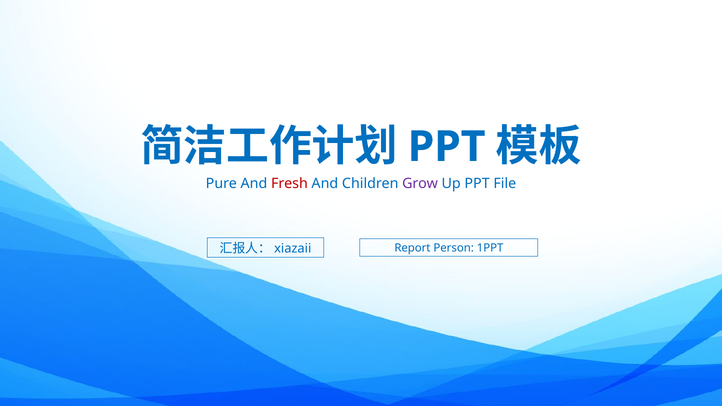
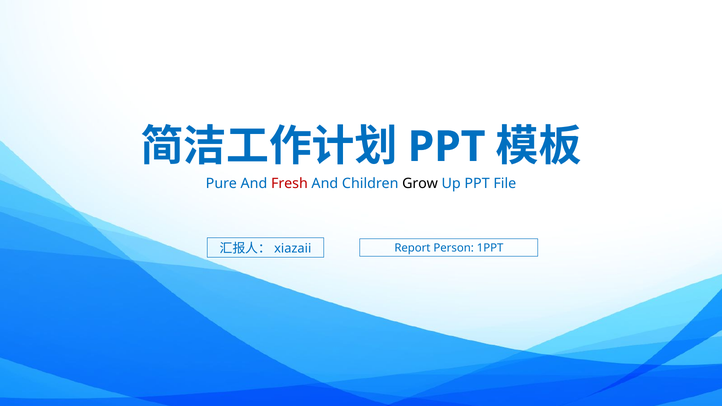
Grow colour: purple -> black
